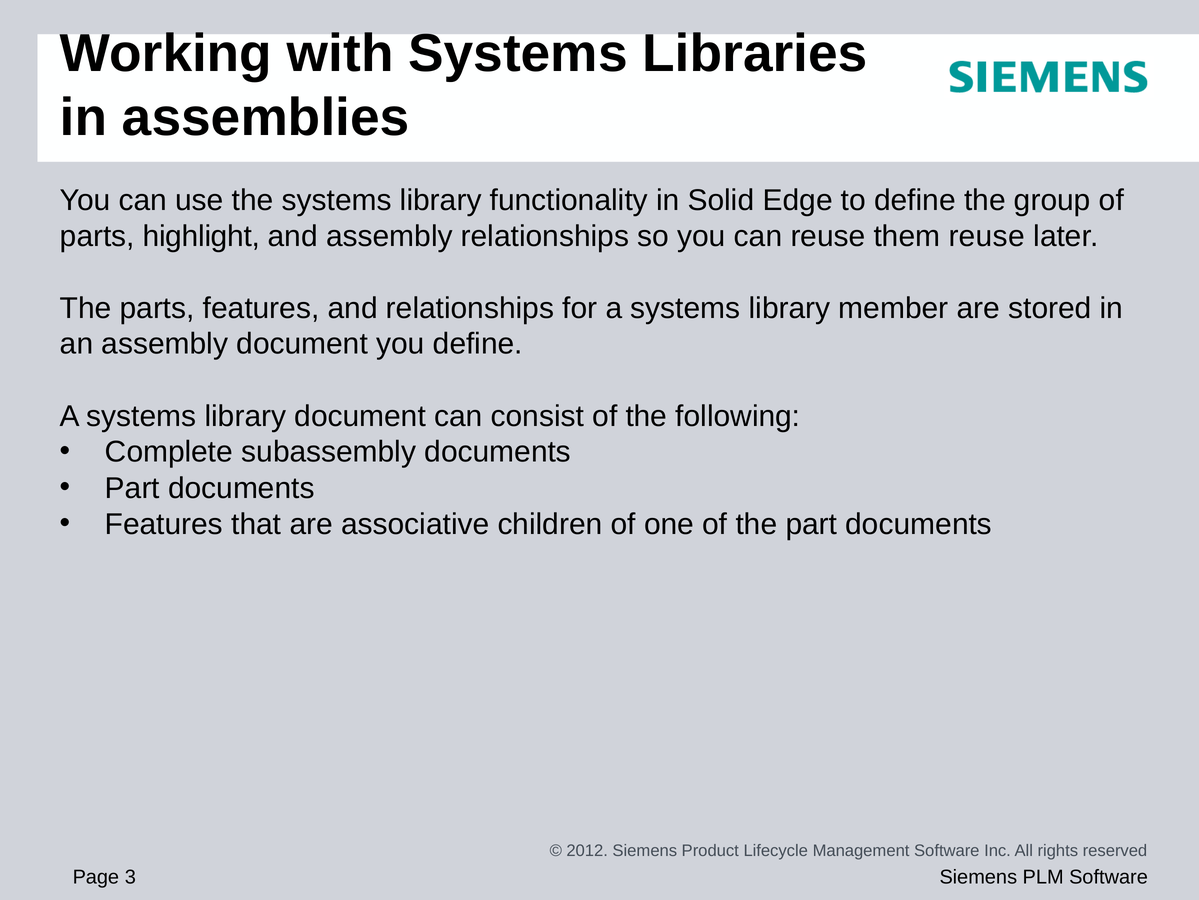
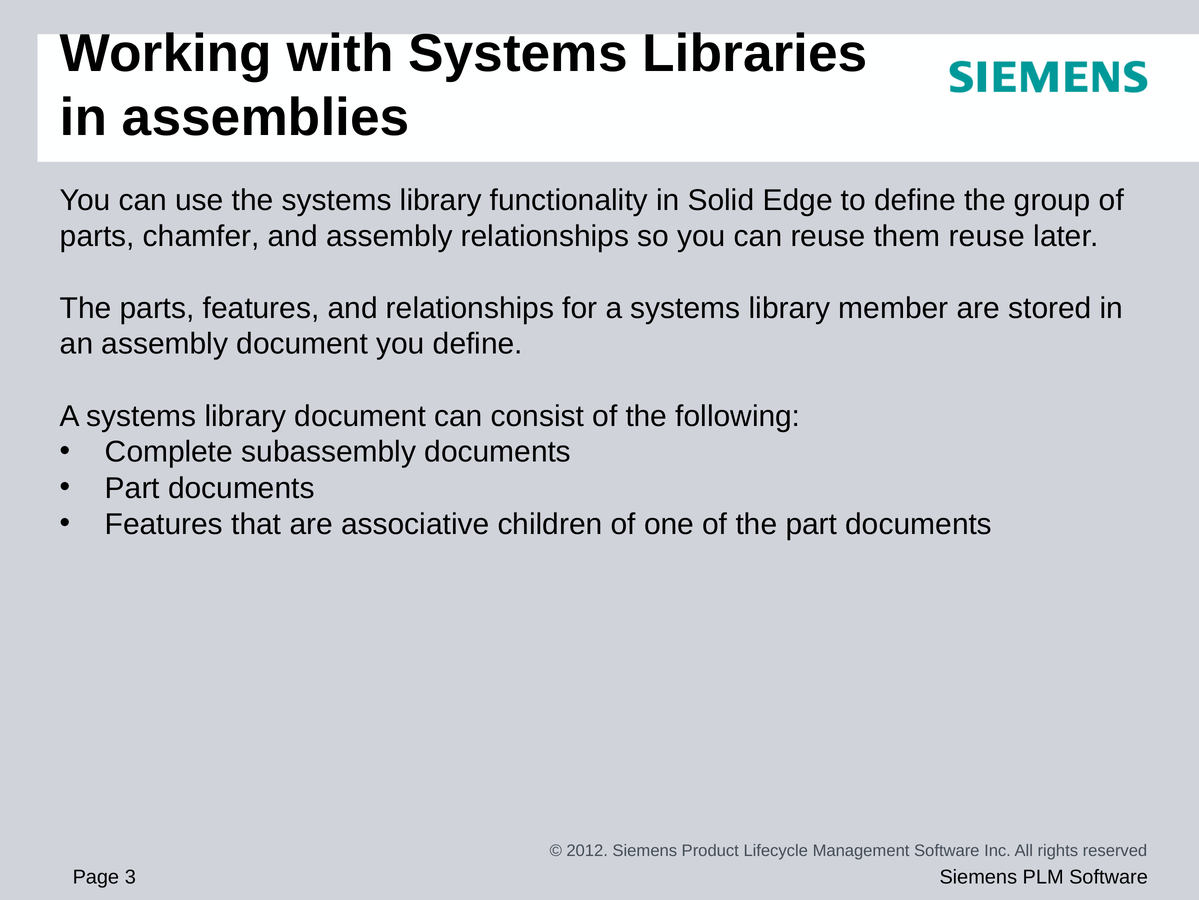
highlight: highlight -> chamfer
